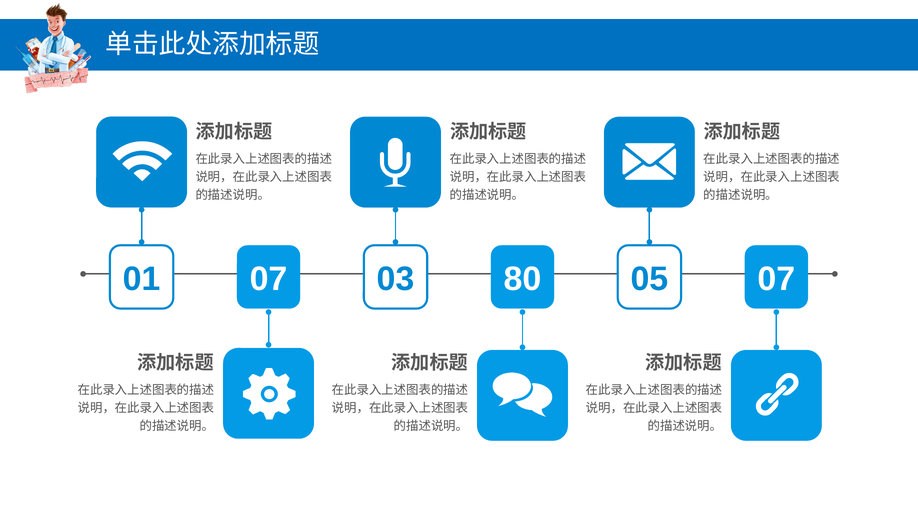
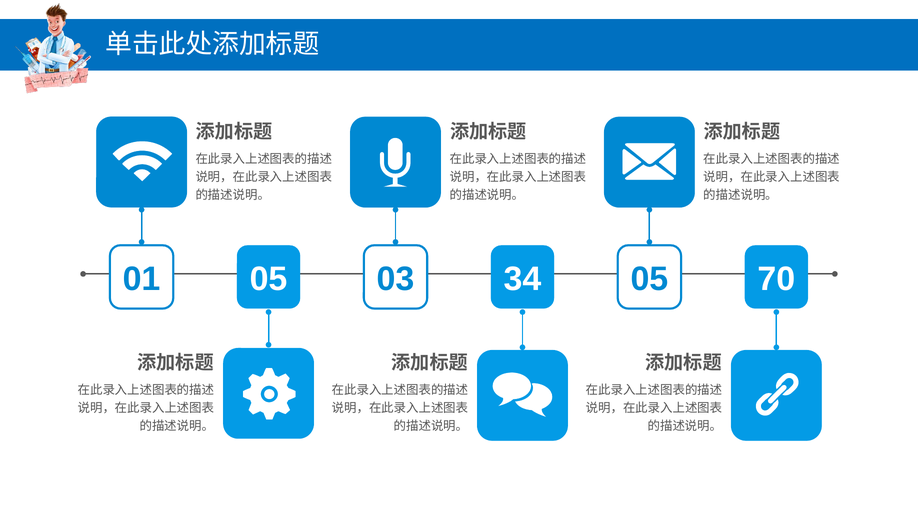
01 07: 07 -> 05
80: 80 -> 34
05 07: 07 -> 70
